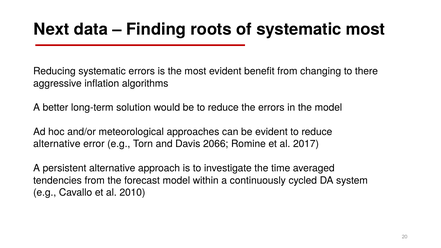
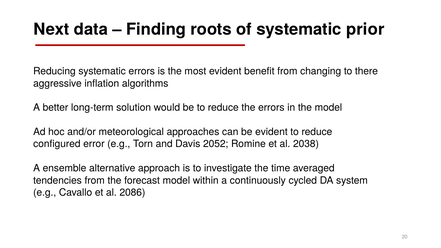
systematic most: most -> prior
alternative at (57, 144): alternative -> configured
2066: 2066 -> 2052
2017: 2017 -> 2038
persistent: persistent -> ensemble
2010: 2010 -> 2086
